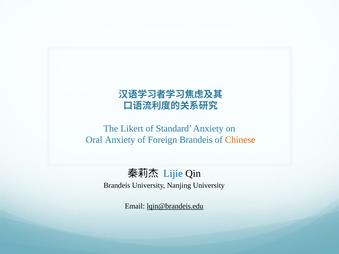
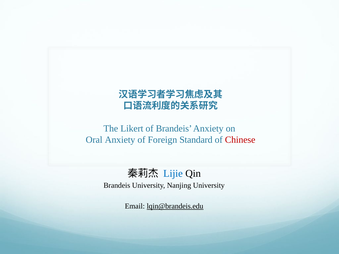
of Standard: Standard -> Brandeis
Foreign Brandeis: Brandeis -> Standard
Chinese colour: orange -> red
